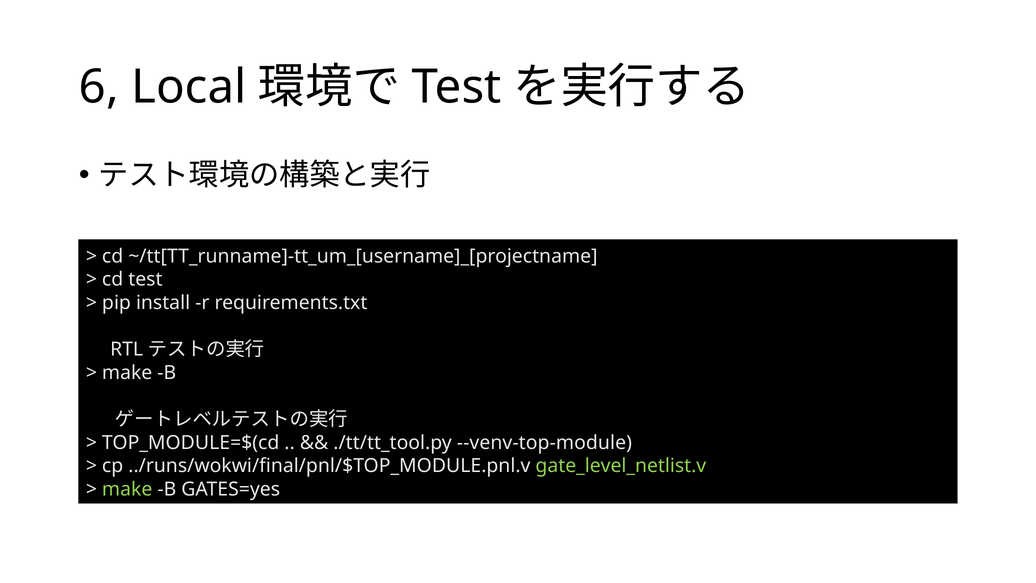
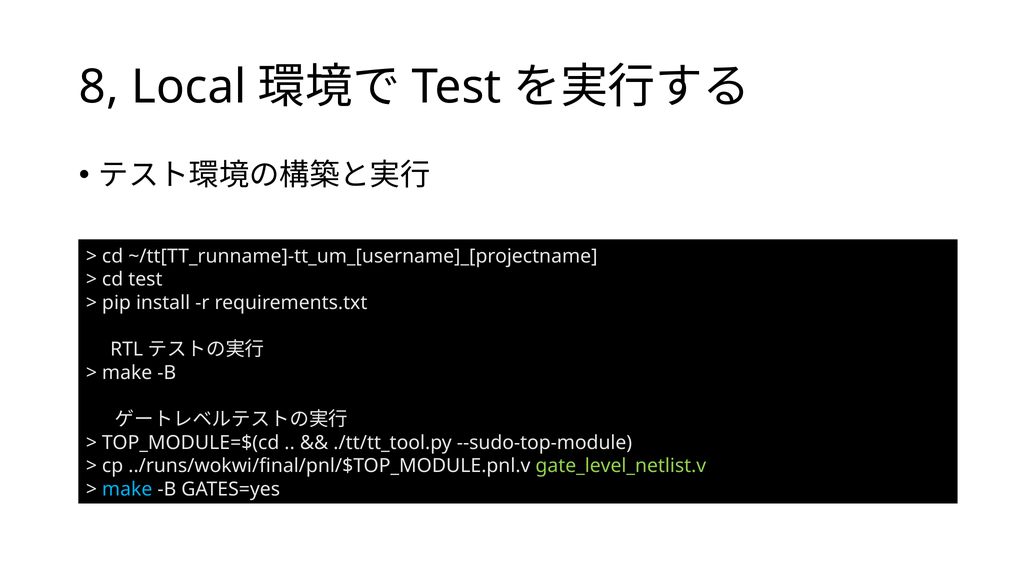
6: 6 -> 8
--venv-top-module: --venv-top-module -> --sudo-top-module
make at (127, 489) colour: light green -> light blue
